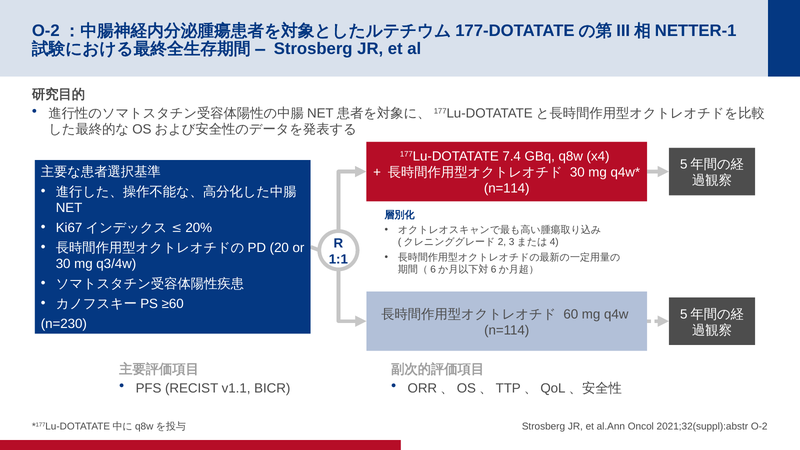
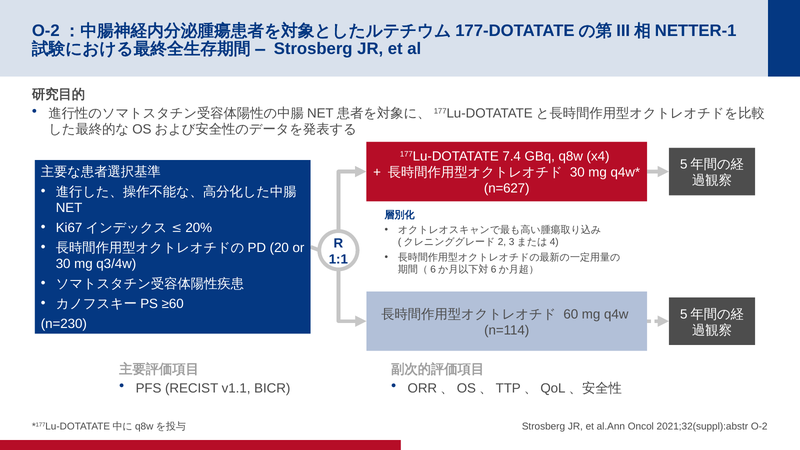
n=114 at (507, 188): n=114 -> n=627
